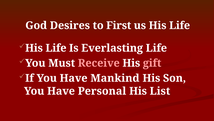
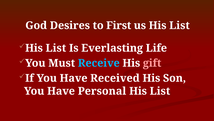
us His Life: Life -> List
Life at (56, 48): Life -> List
Receive colour: pink -> light blue
Mankind: Mankind -> Received
